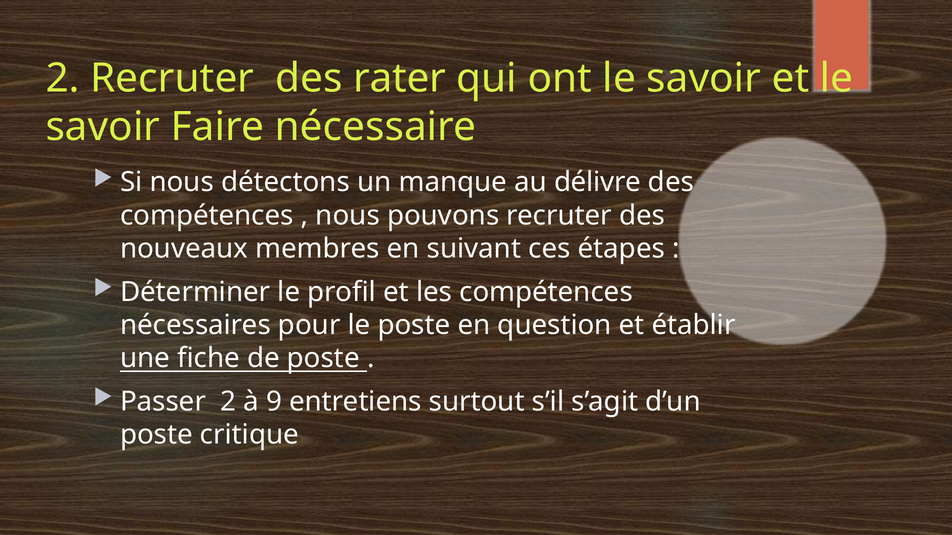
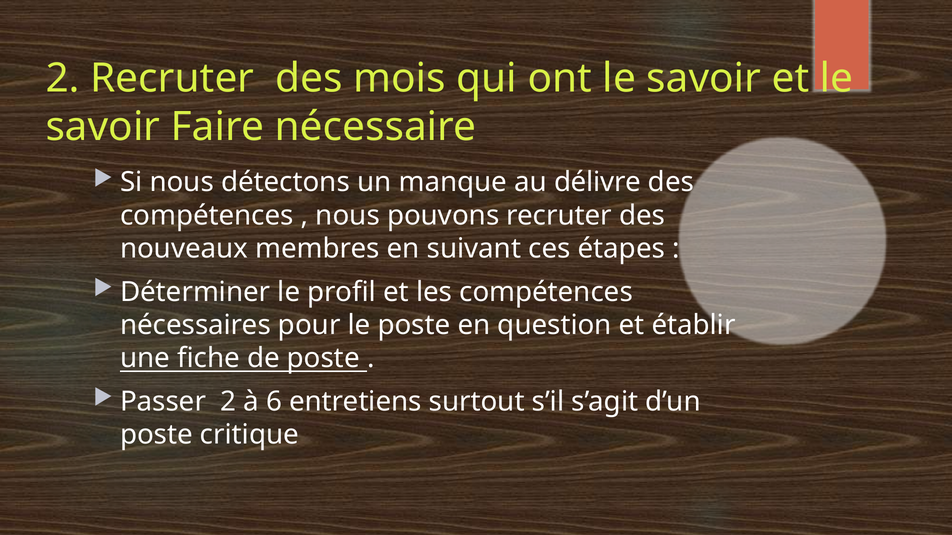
rater: rater -> mois
9: 9 -> 6
